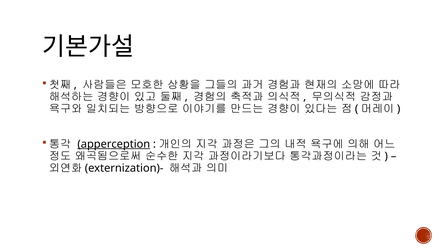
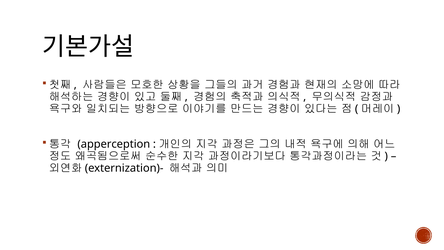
apperception underline: present -> none
